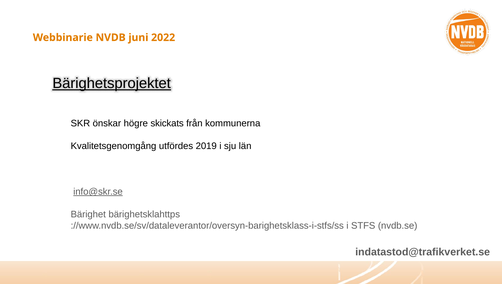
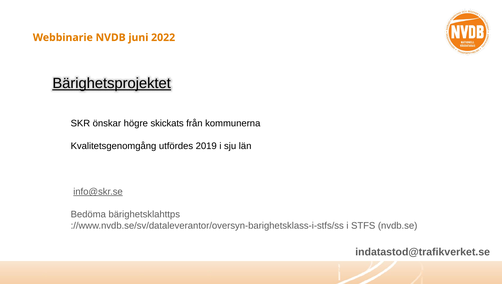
Bärighet: Bärighet -> Bedöma
